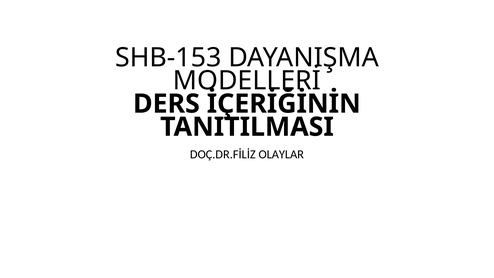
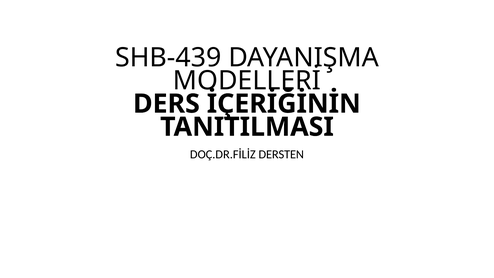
SHB-153: SHB-153 -> SHB-439
OLAYLAR: OLAYLAR -> DERSTEN
